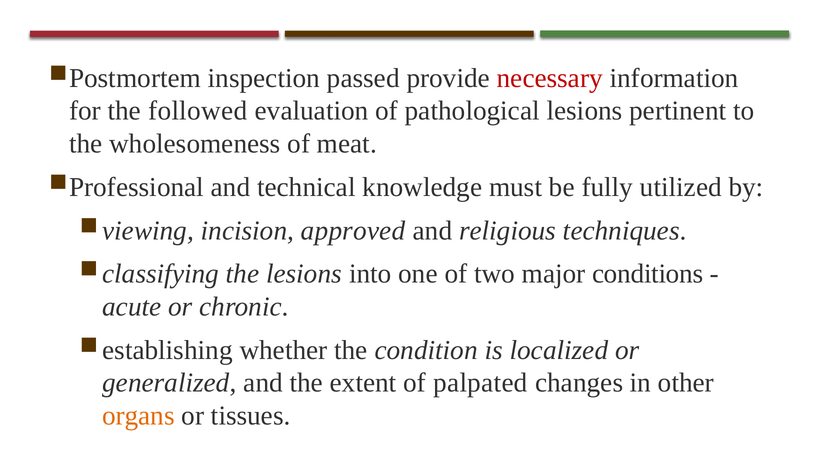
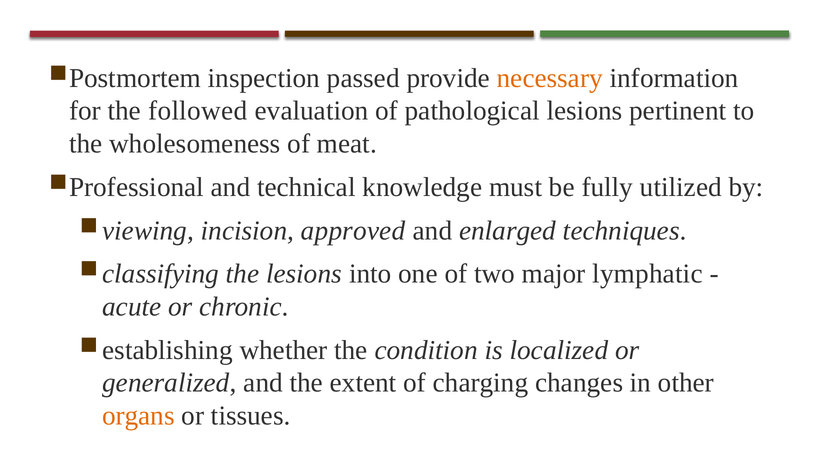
necessary colour: red -> orange
religious: religious -> enlarged
conditions: conditions -> lymphatic
palpated: palpated -> charging
